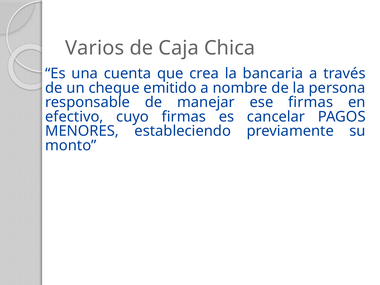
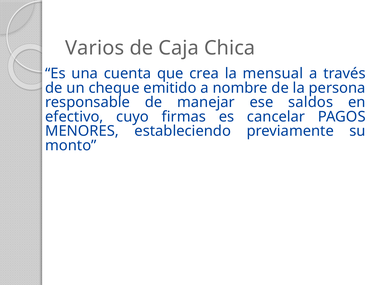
bancaria: bancaria -> mensual
ese firmas: firmas -> saldos
